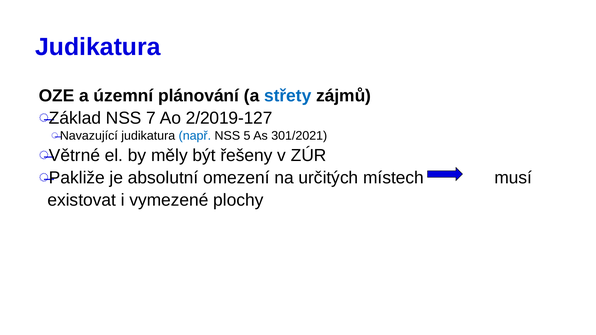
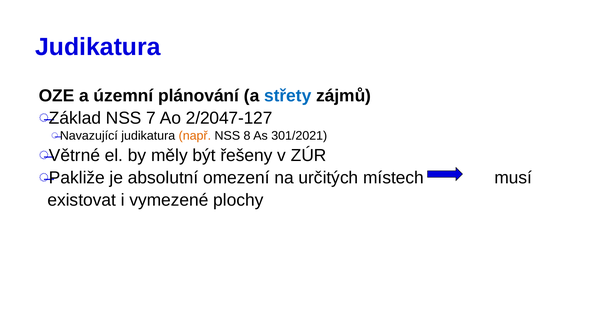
2/2019-127: 2/2019-127 -> 2/2047-127
např colour: blue -> orange
5: 5 -> 8
